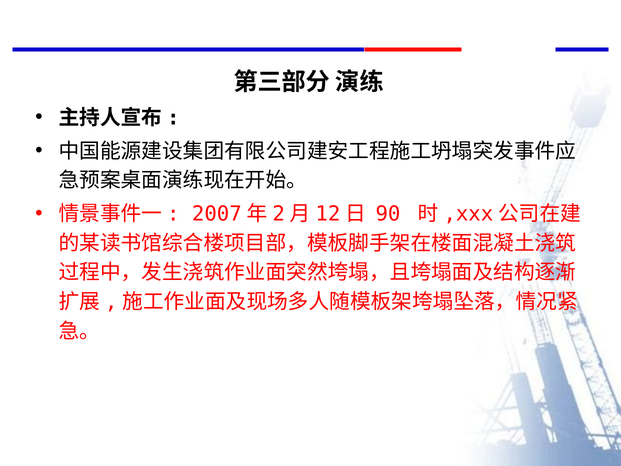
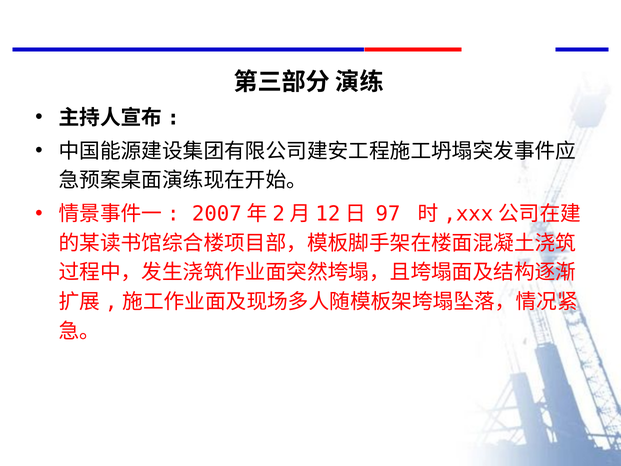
90: 90 -> 97
